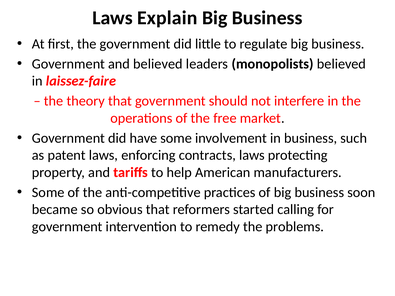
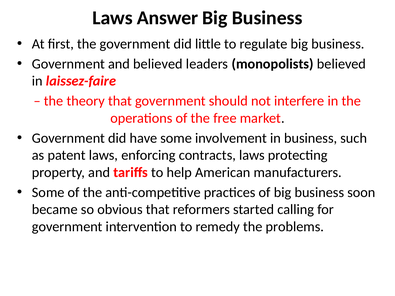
Explain: Explain -> Answer
